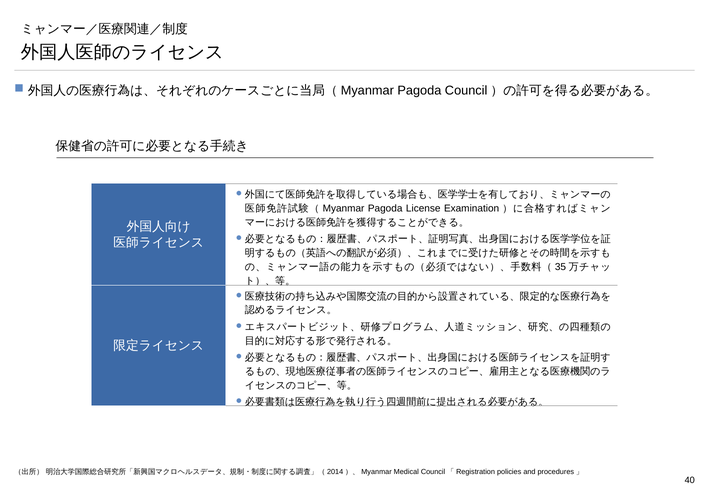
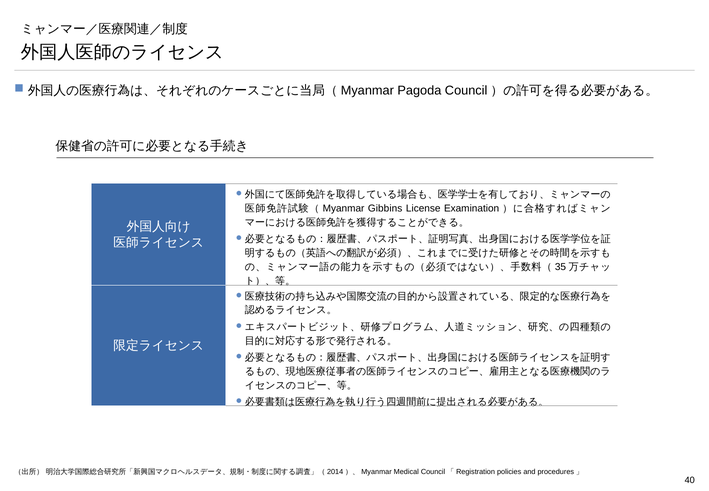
Pagoda at (385, 208): Pagoda -> Gibbins
